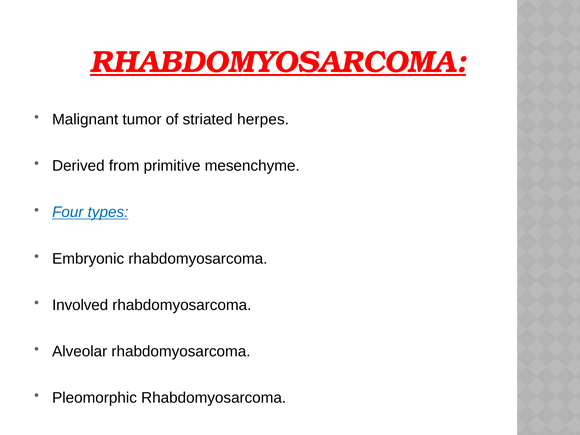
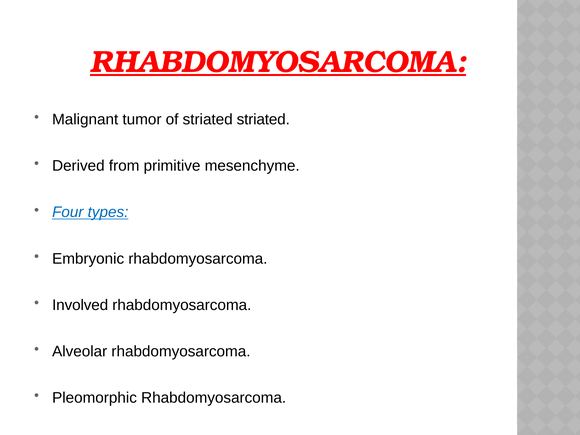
striated herpes: herpes -> striated
